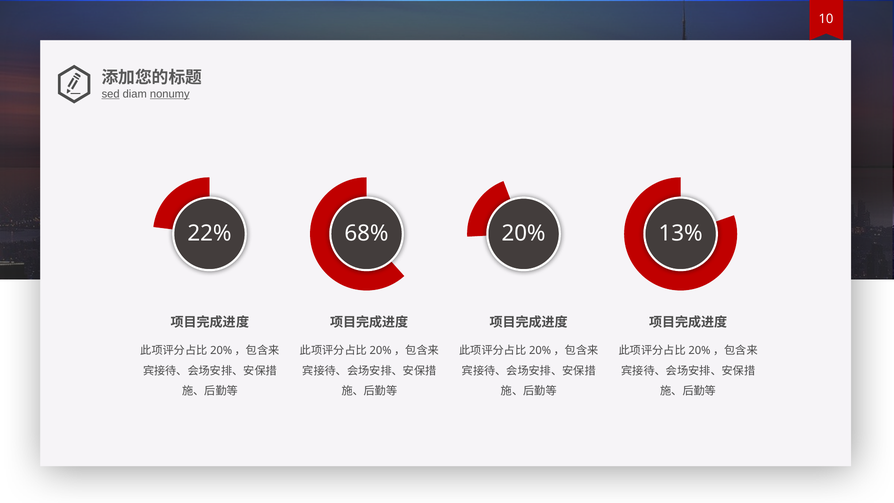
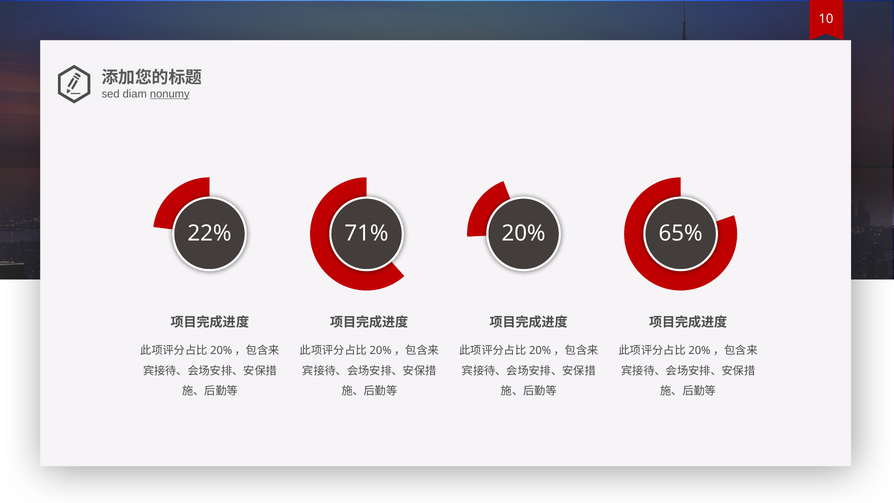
sed underline: present -> none
68%: 68% -> 71%
13%: 13% -> 65%
